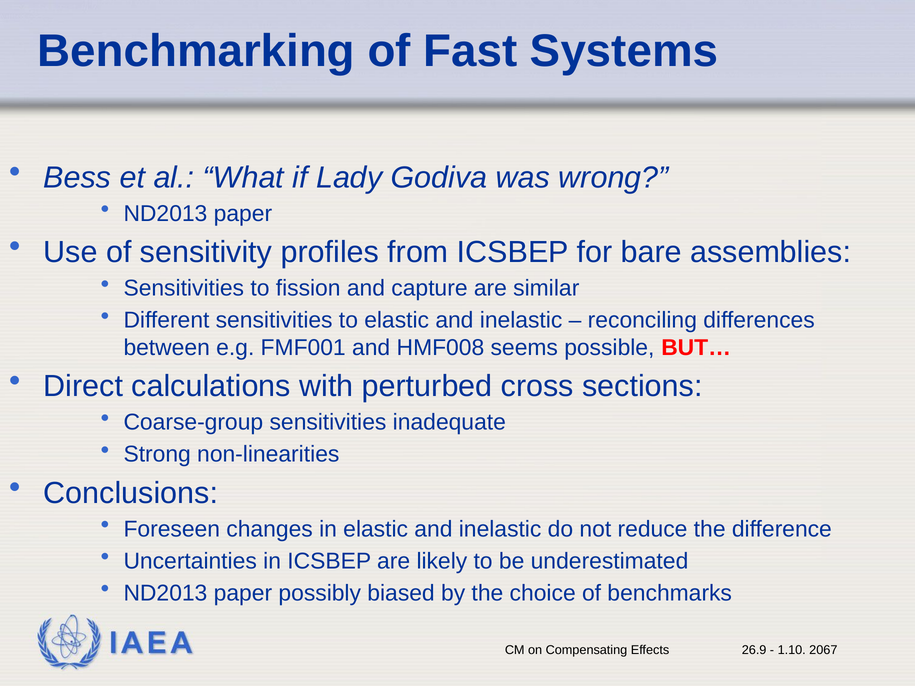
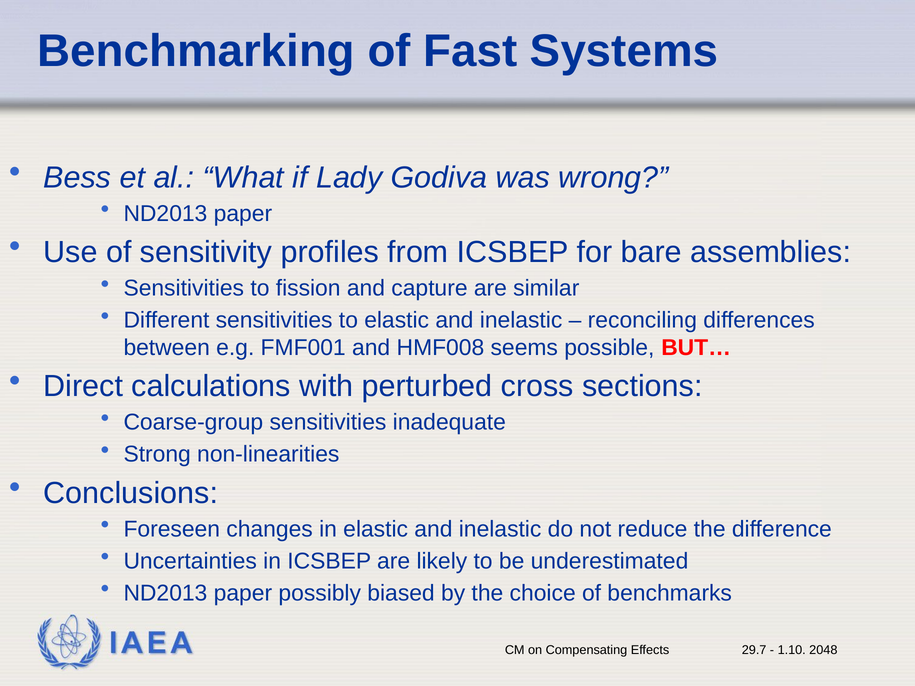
26.9: 26.9 -> 29.7
2067: 2067 -> 2048
